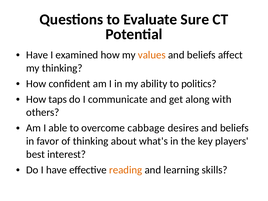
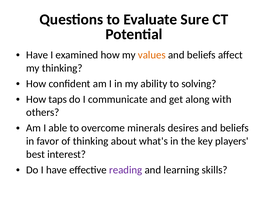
politics: politics -> solving
cabbage: cabbage -> minerals
reading colour: orange -> purple
